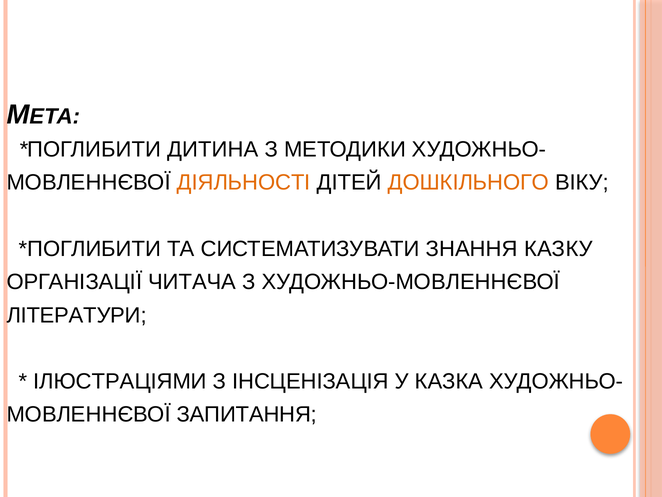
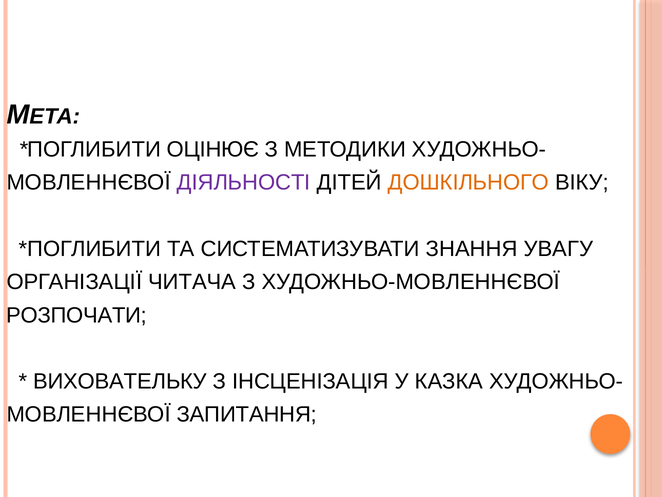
ДИТИНА: ДИТИНА -> ОЦІНЮЄ
ДІЯЛЬНОСТІ colour: orange -> purple
КАЗКУ: КАЗКУ -> УВАГУ
ЛІТЕРАТУРИ: ЛІТЕРАТУРИ -> РОЗПОЧАТИ
ІЛЮСТРАЦІЯМИ: ІЛЮСТРАЦІЯМИ -> ВИХОВАТЕЛЬКУ
